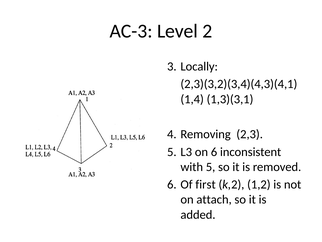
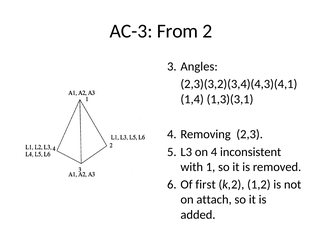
Level: Level -> From
Locally: Locally -> Angles
on 6: 6 -> 4
with 5: 5 -> 1
